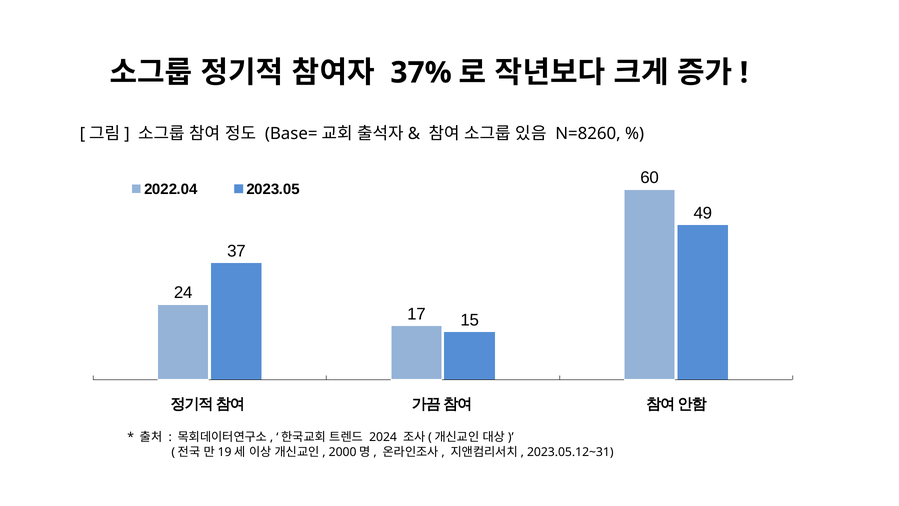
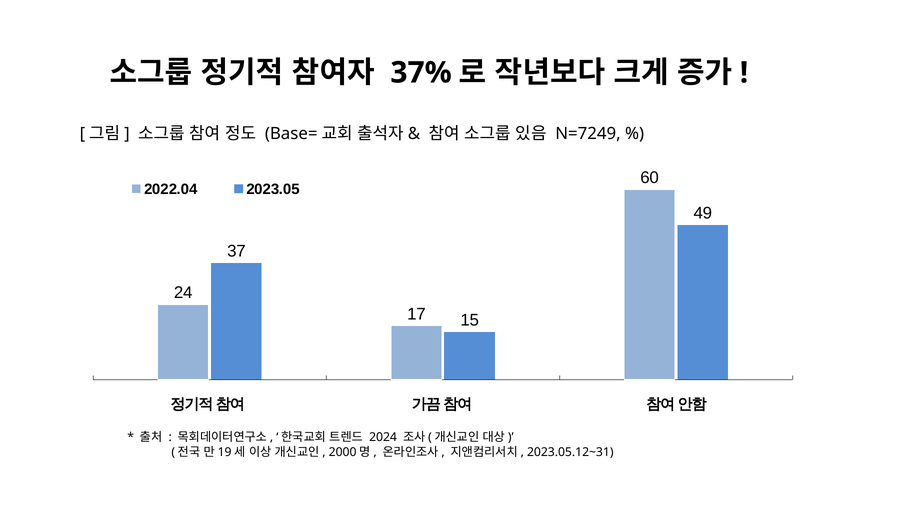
N=8260: N=8260 -> N=7249
